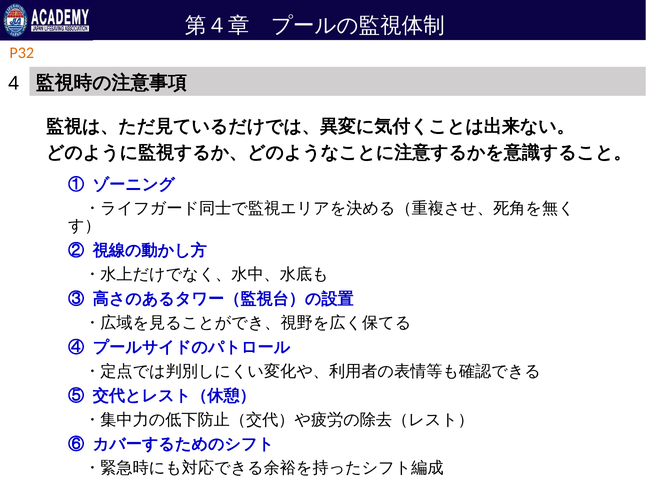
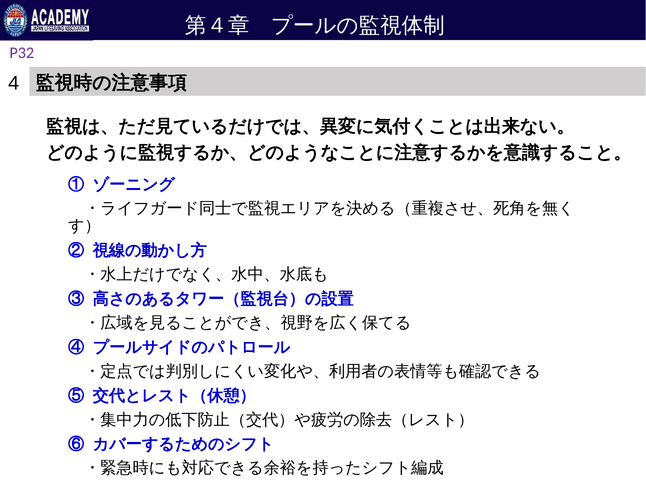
P32 colour: orange -> purple
